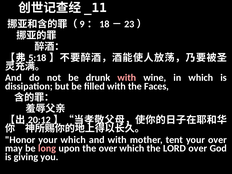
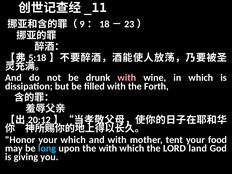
Faces: Faces -> Forth
your over: over -> food
long colour: pink -> light blue
the over: over -> with
LORD over: over -> land
